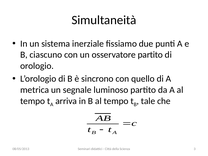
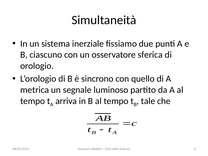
osservatore partito: partito -> sferica
